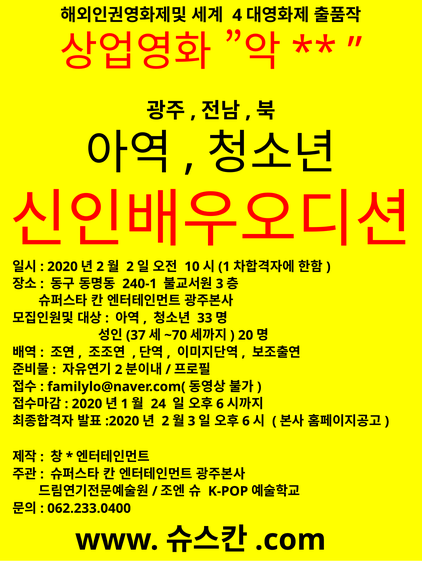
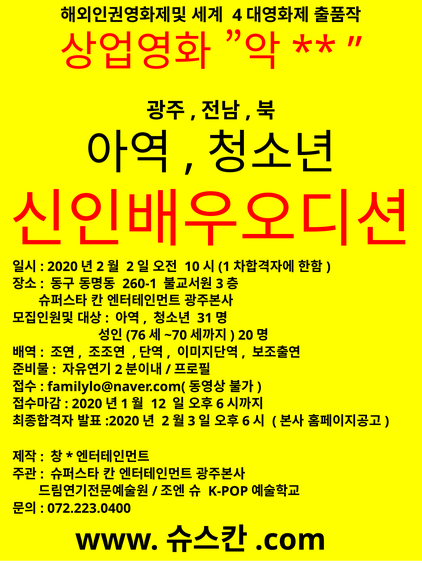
240-1: 240-1 -> 260-1
33: 33 -> 31
37: 37 -> 76
24: 24 -> 12
062.233.0400: 062.233.0400 -> 072.223.0400
